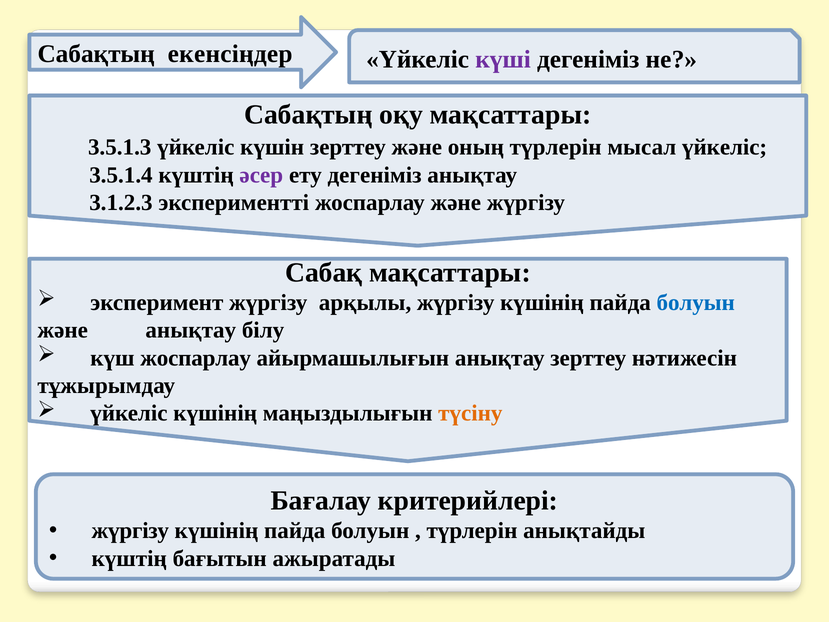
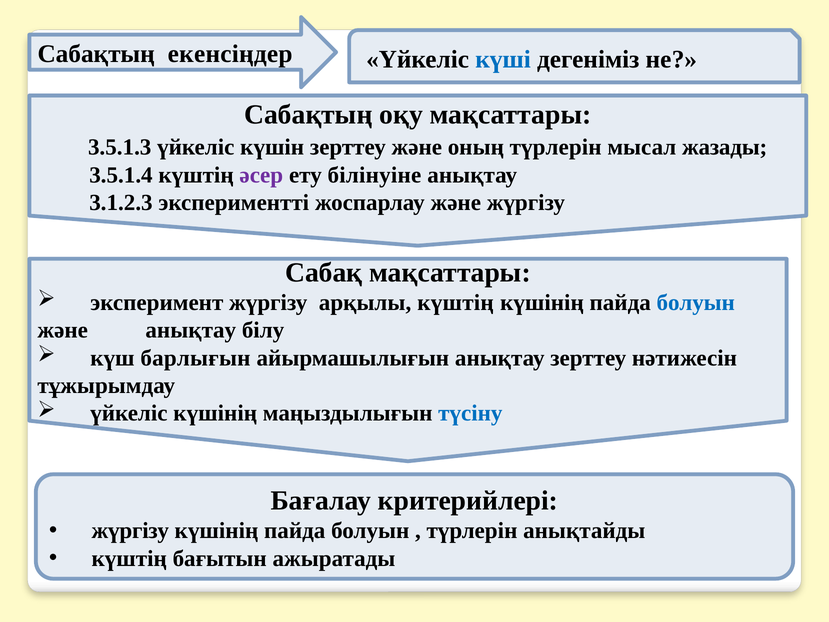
күші colour: purple -> blue
мысал үйкеліс: үйкеліс -> жазады
ету дегеніміз: дегеніміз -> білінуіне
арқылы жүргізу: жүргізу -> күштің
күш жоспарлау: жоспарлау -> барлығын
түсіну colour: orange -> blue
